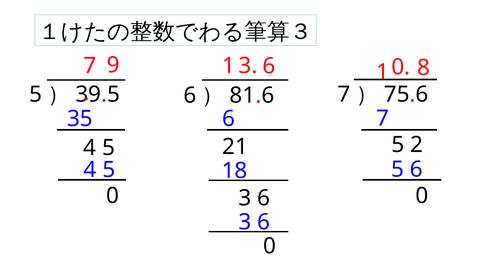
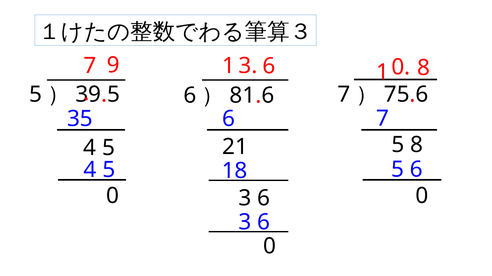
5 2: 2 -> 8
